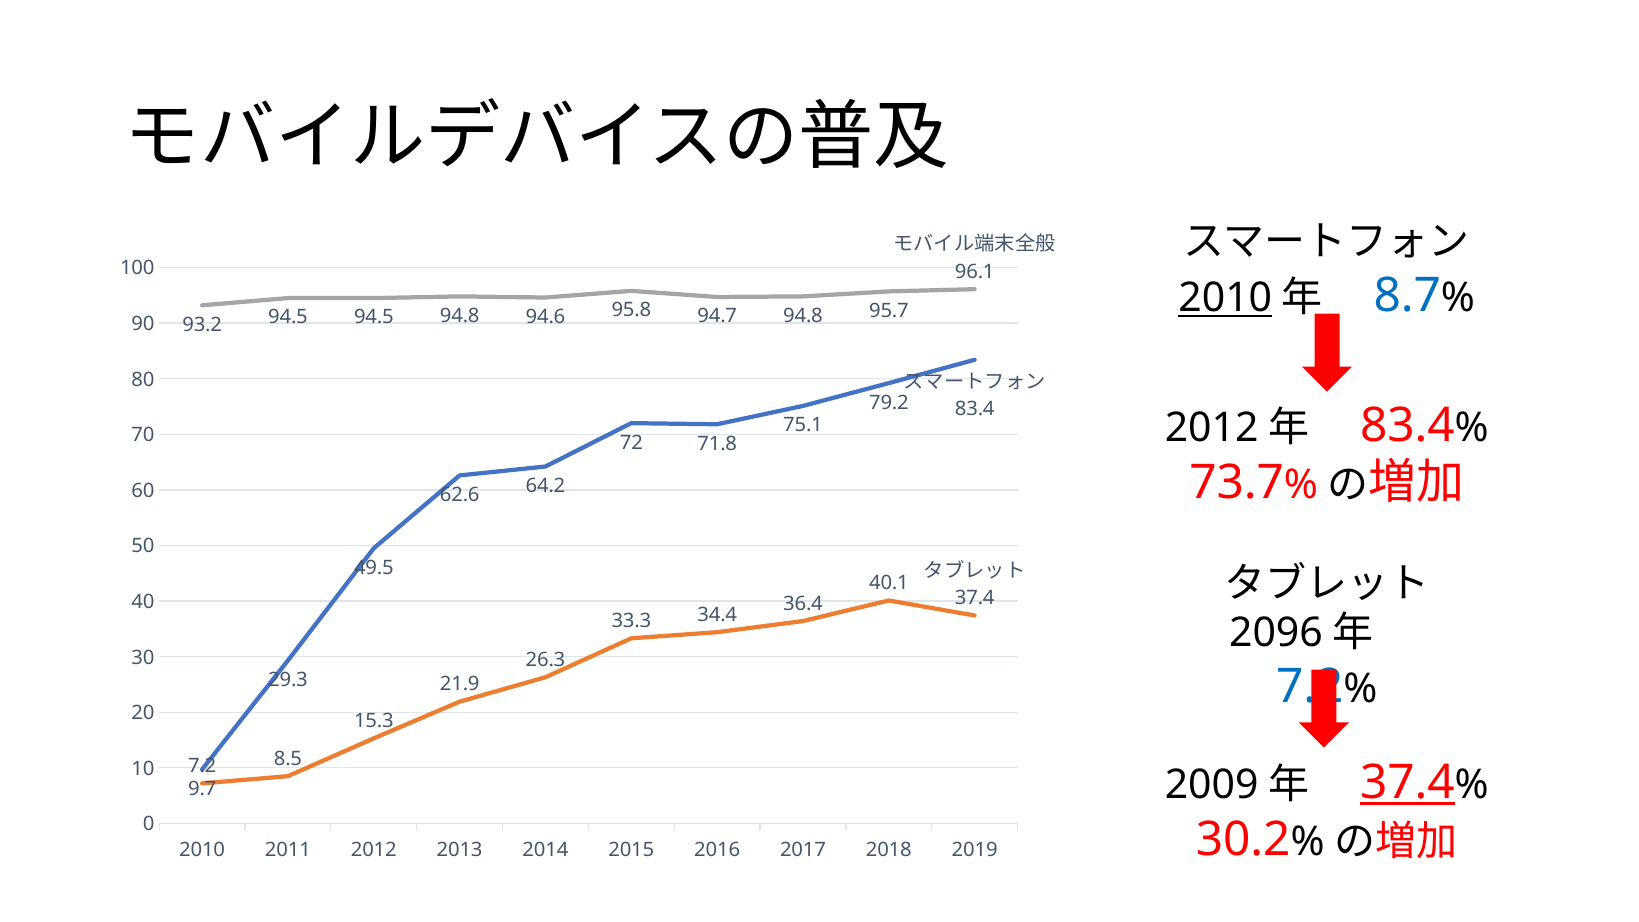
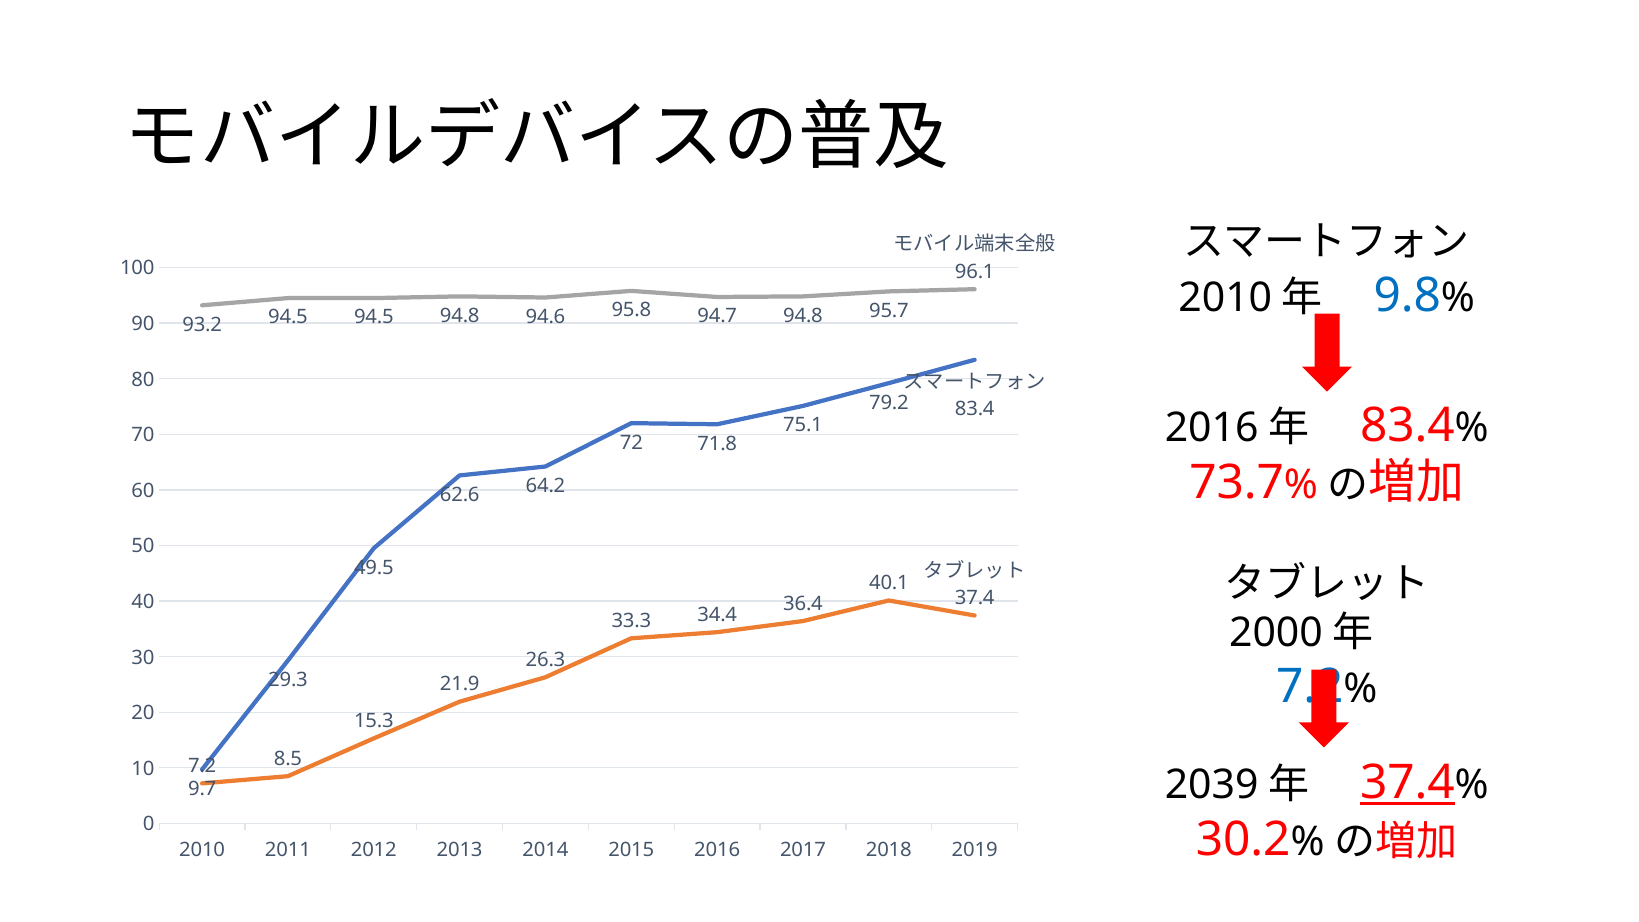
2010 at (1225, 298) underline: present -> none
8.7: 8.7 -> 9.8
2012 at (1212, 428): 2012 -> 2016
2096: 2096 -> 2000
2009: 2009 -> 2039
